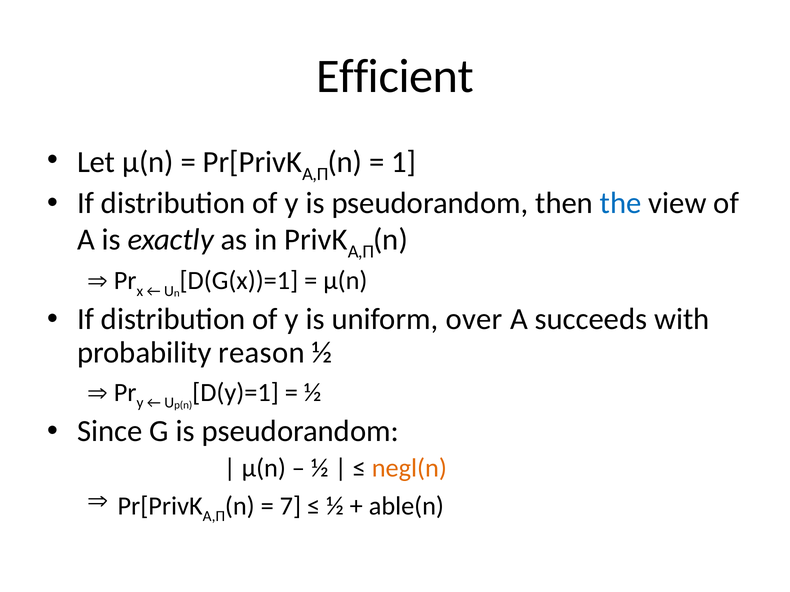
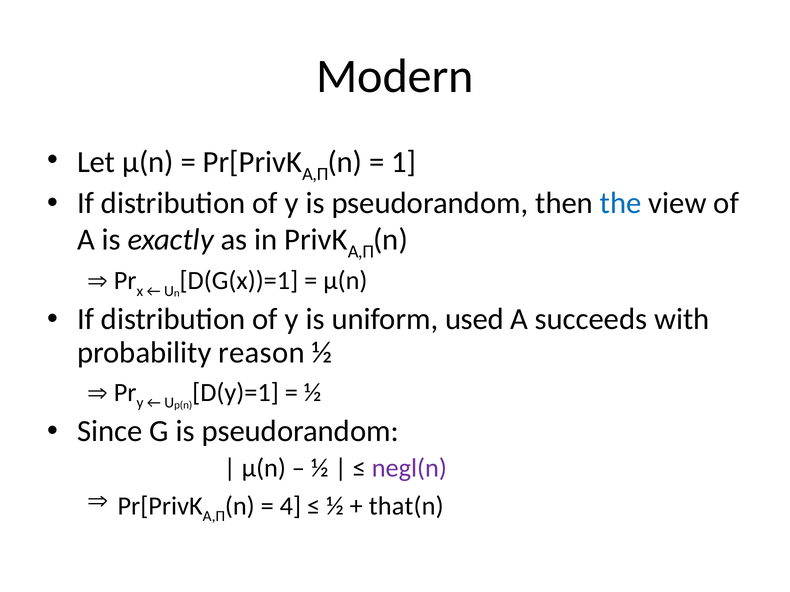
Efficient: Efficient -> Modern
over: over -> used
negl(n colour: orange -> purple
7: 7 -> 4
able(n: able(n -> that(n
